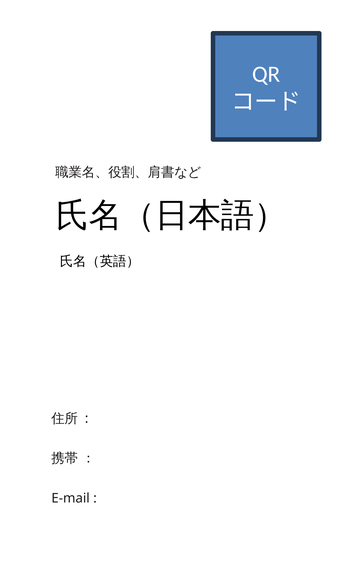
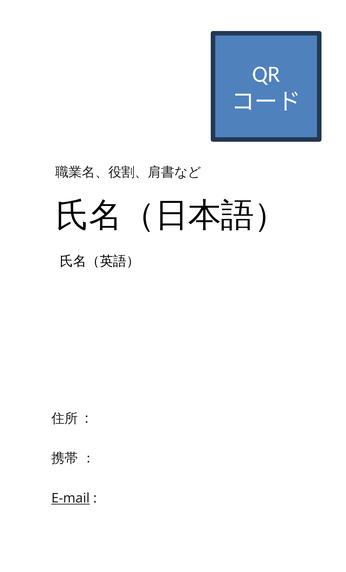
E-mail underline: none -> present
